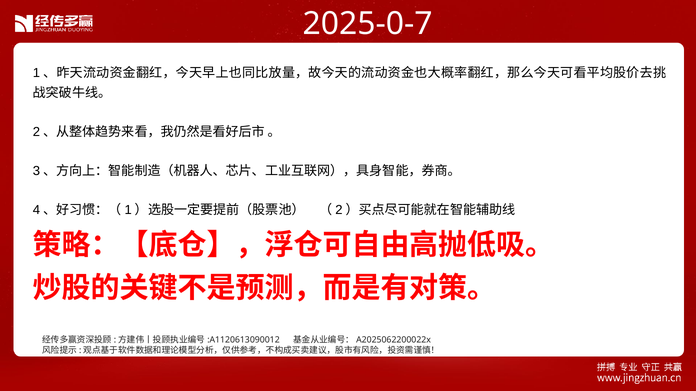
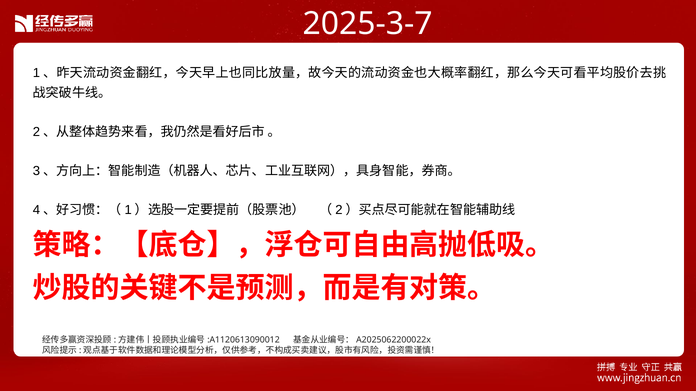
2025-0-7: 2025-0-7 -> 2025-3-7
